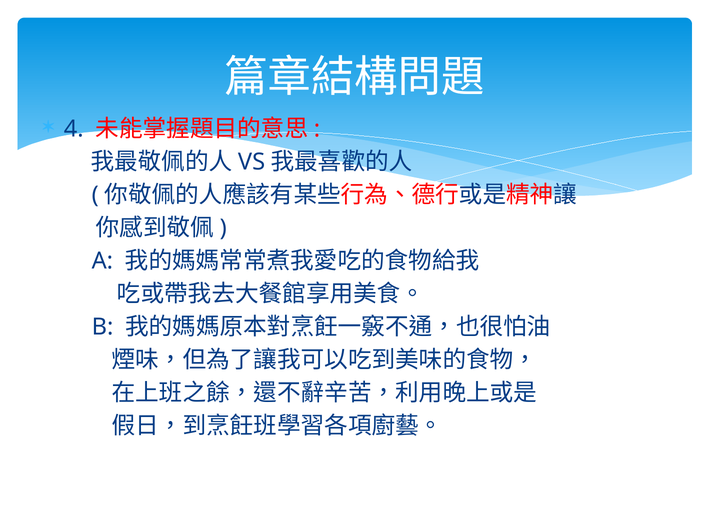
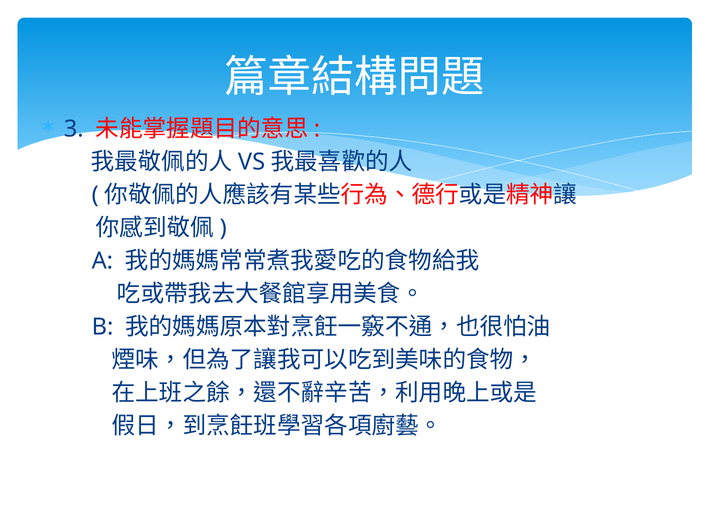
4: 4 -> 3
